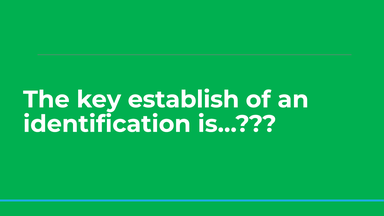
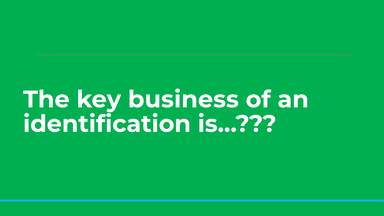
establish: establish -> business
